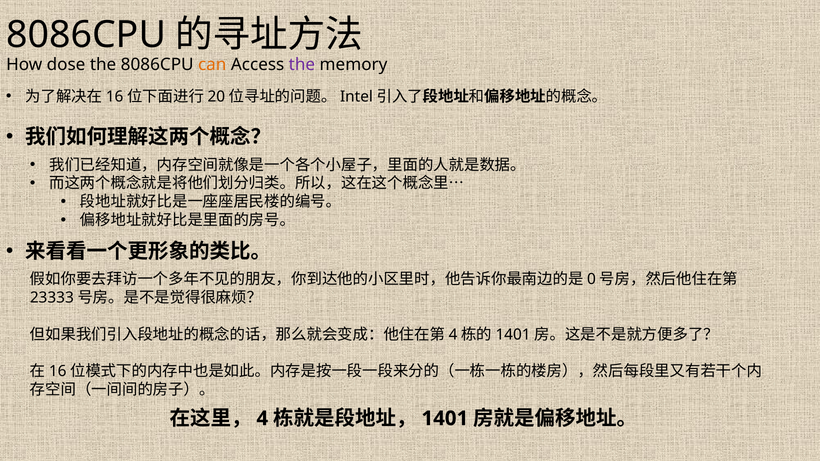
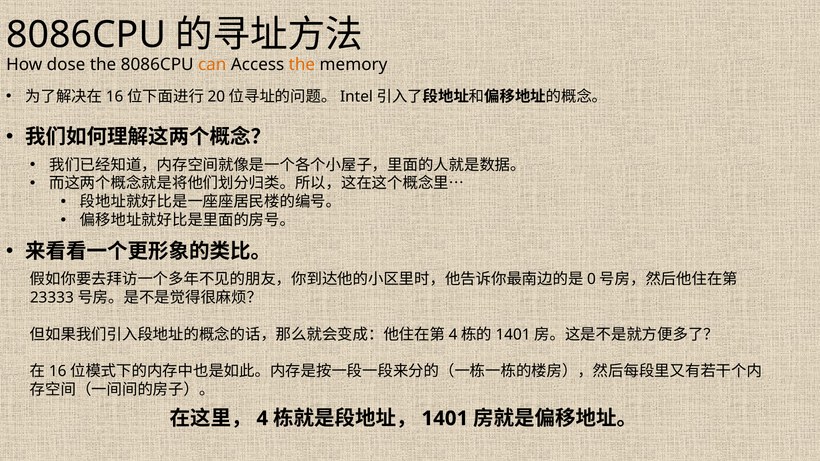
the at (302, 65) colour: purple -> orange
